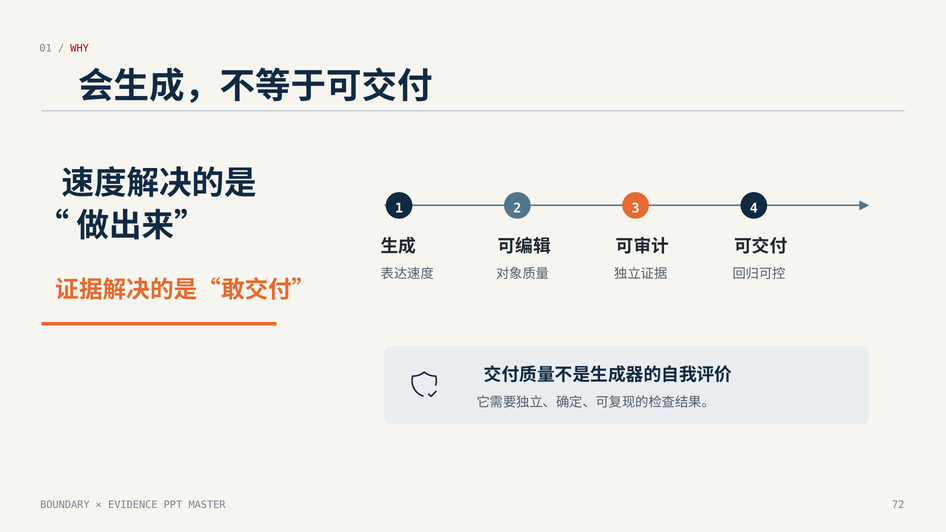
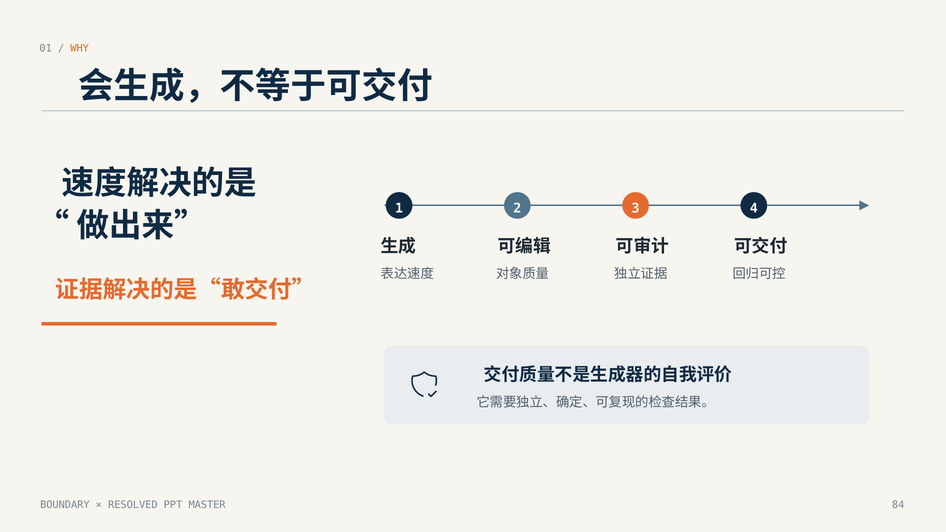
WHY colour: red -> orange
EVIDENCE: EVIDENCE -> RESOLVED
72: 72 -> 84
